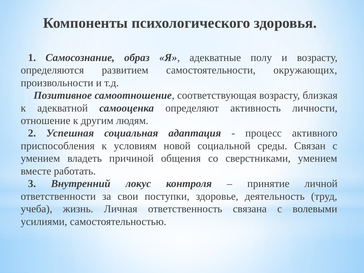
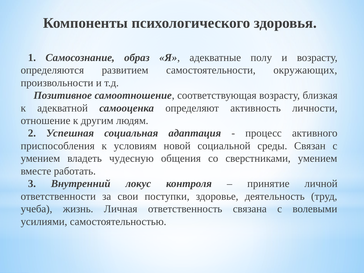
причиной: причиной -> чудесную
